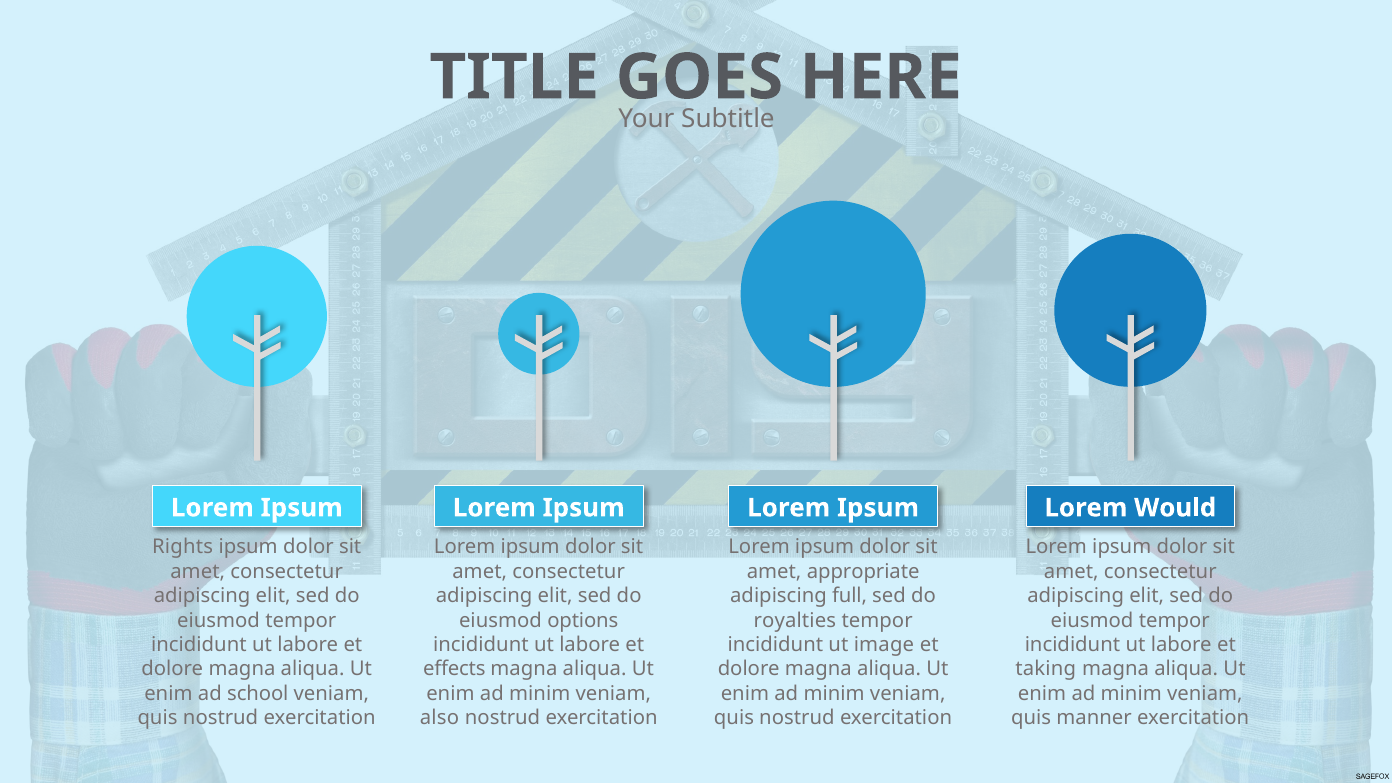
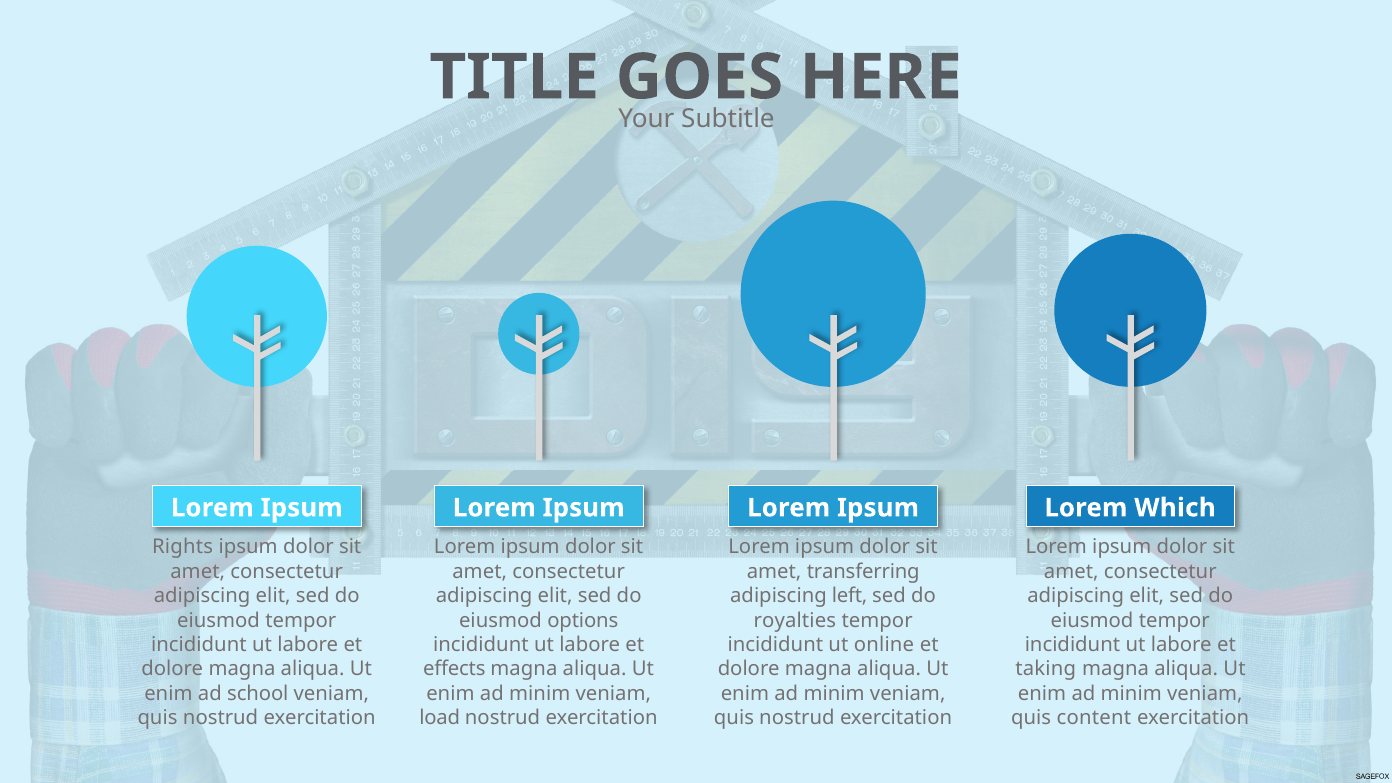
Would: Would -> Which
appropriate: appropriate -> transferring
full: full -> left
image: image -> online
also: also -> load
manner: manner -> content
